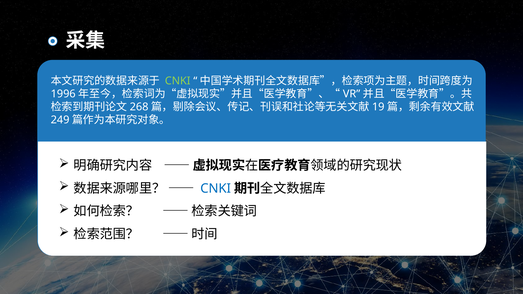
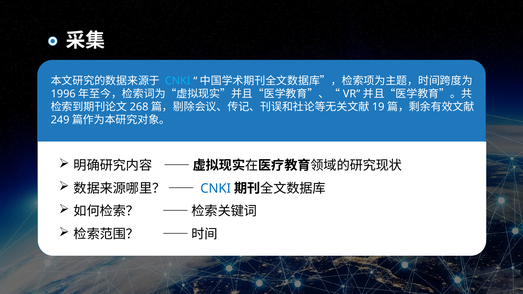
CNKI at (178, 81) colour: light green -> light blue
